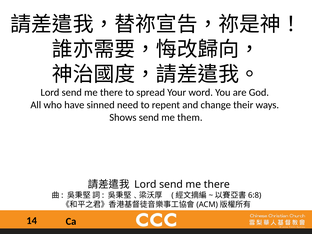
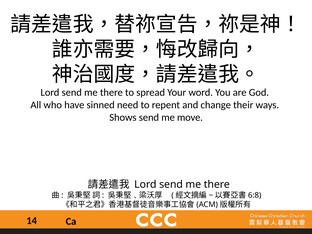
them: them -> move
